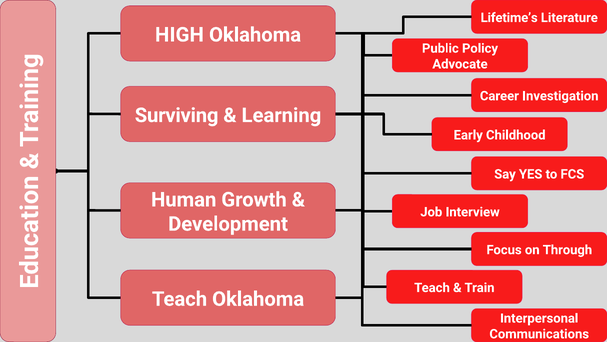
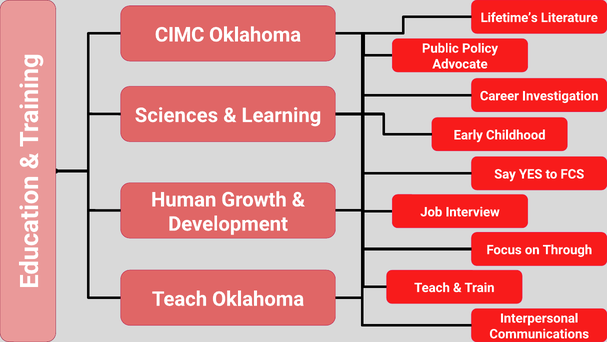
HIGH: HIGH -> CIMC
Surviving: Surviving -> Sciences
